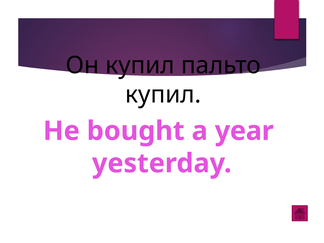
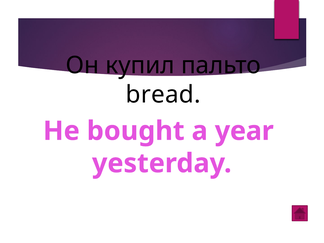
купил at (163, 95): купил -> bread
